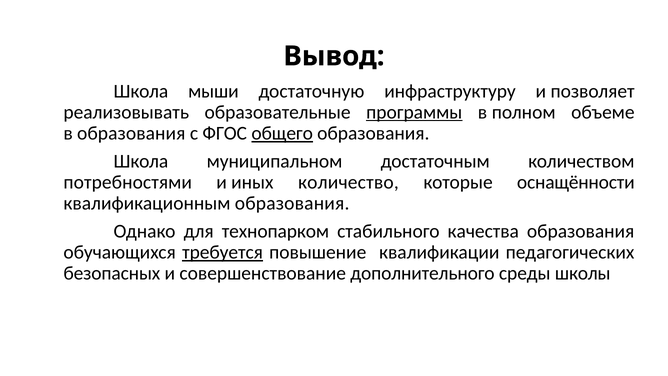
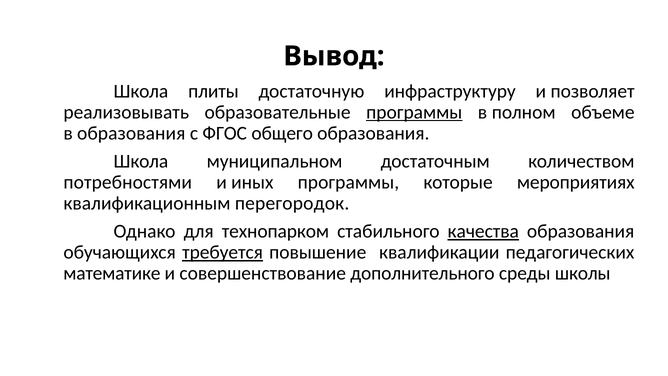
мыши: мыши -> плиты
общего underline: present -> none
иных количество: количество -> программы
оснащённости: оснащённости -> мероприятиях
квалификационным образования: образования -> перегородок
качества underline: none -> present
безопасных: безопасных -> математике
